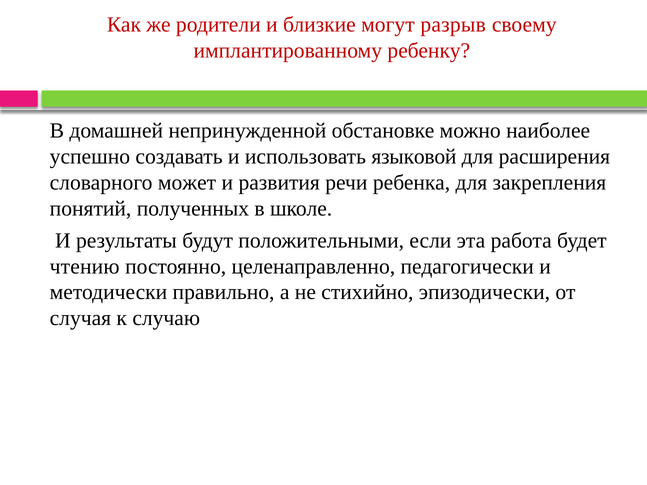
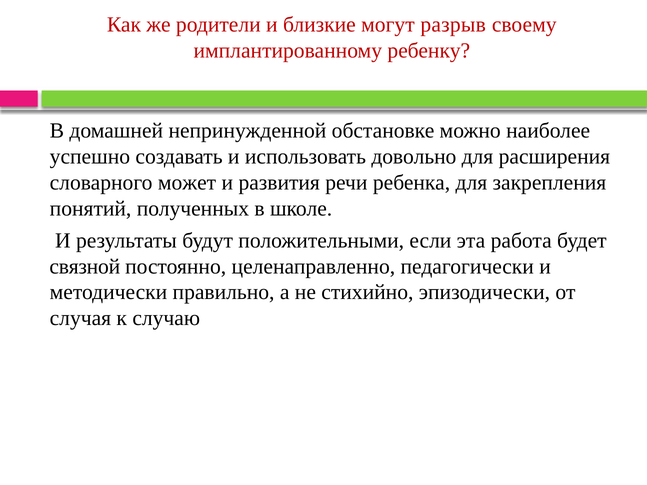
языковой: языковой -> довольно
чтению: чтению -> связной
